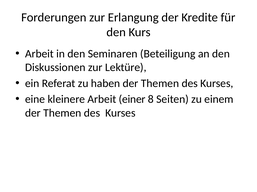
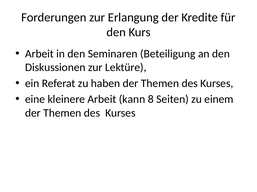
einer: einer -> kann
